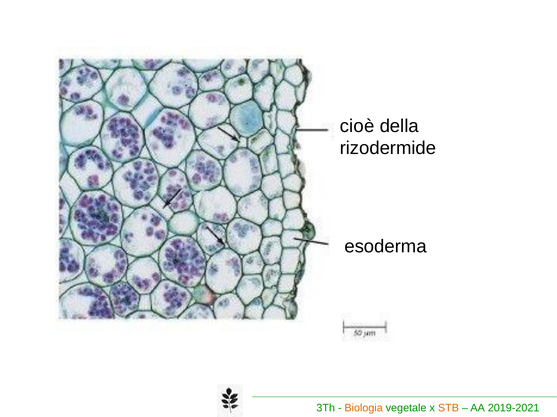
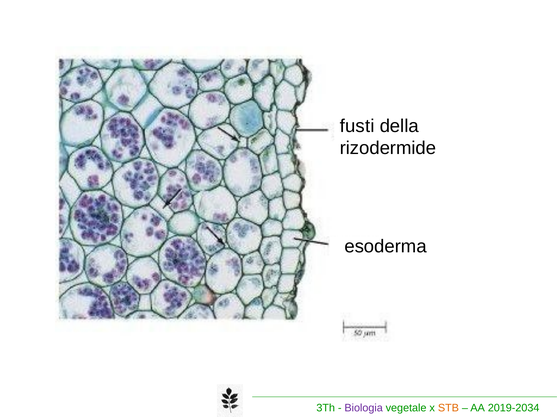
cioè: cioè -> fusti
Biologia colour: orange -> purple
2019-2021: 2019-2021 -> 2019-2034
